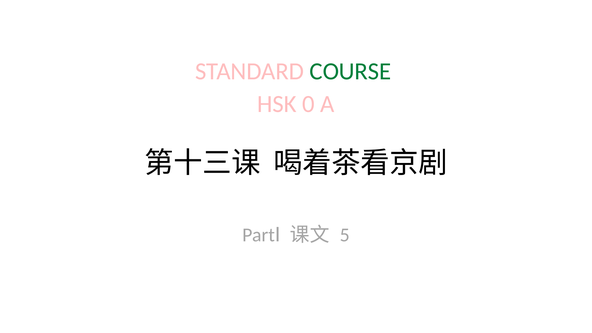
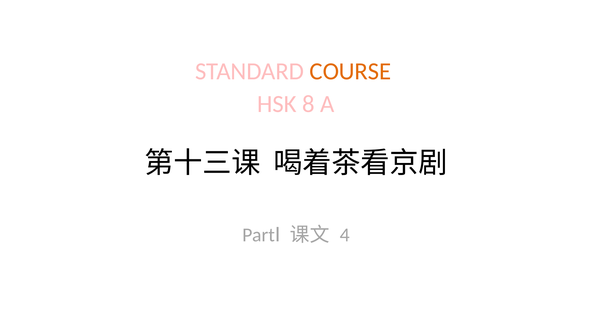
COURSE colour: green -> orange
0: 0 -> 8
5: 5 -> 4
